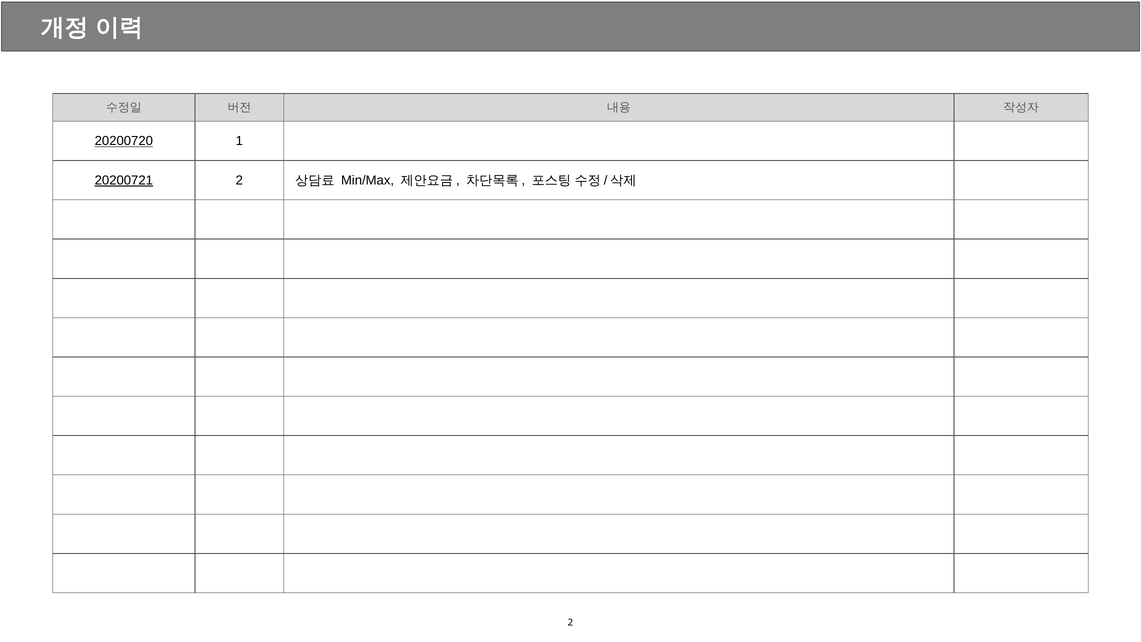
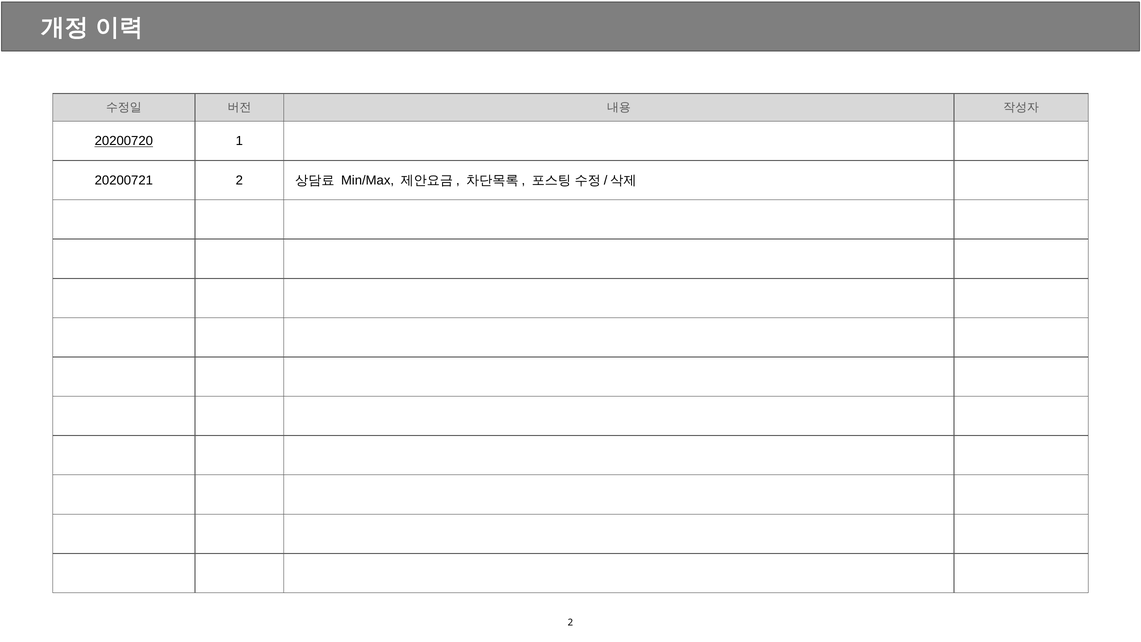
20200721 underline: present -> none
